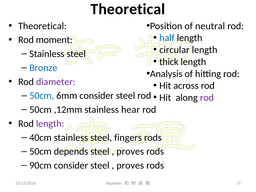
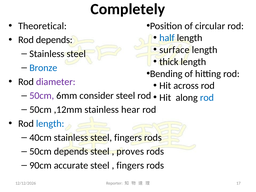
Theoretical at (128, 9): Theoretical -> Completely
neutral: neutral -> circular
Rod moment: moment -> depends
circular: circular -> surface
Analysis: Analysis -> Bending
50cm at (42, 96) colour: blue -> purple
rod at (207, 98) colour: purple -> blue
length at (50, 124) colour: purple -> blue
90cm consider: consider -> accurate
proves at (130, 165): proves -> fingers
